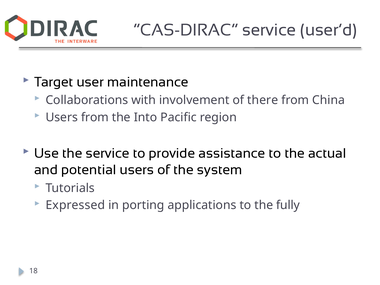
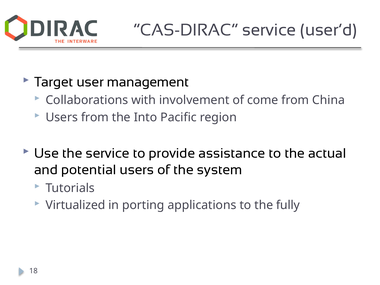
maintenance: maintenance -> management
there: there -> come
Expressed: Expressed -> Virtualized
